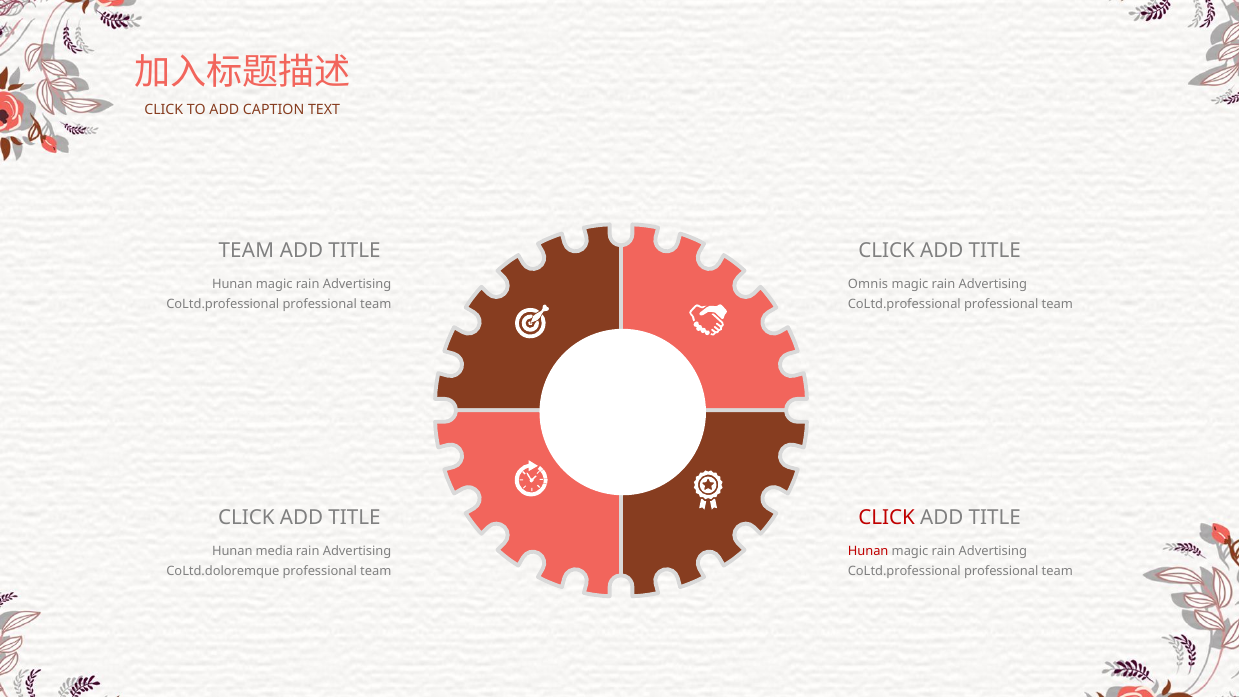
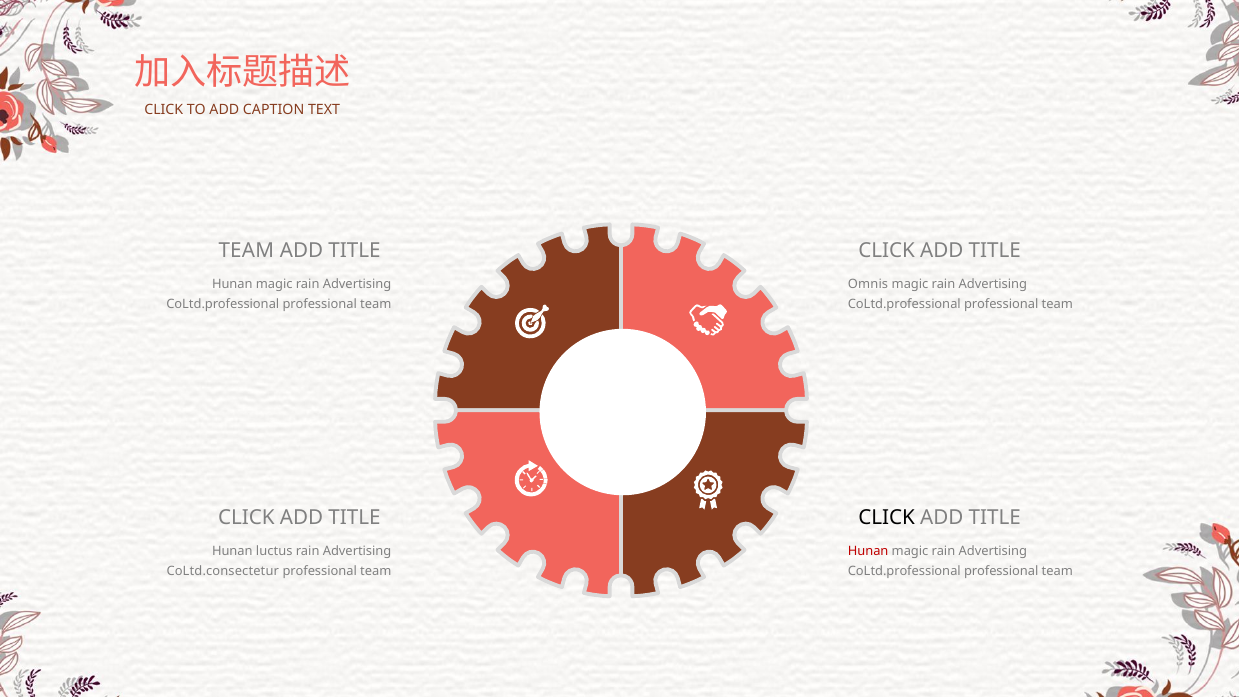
CLICK at (887, 518) colour: red -> black
media: media -> luctus
CoLtd.doloremque: CoLtd.doloremque -> CoLtd.consectetur
